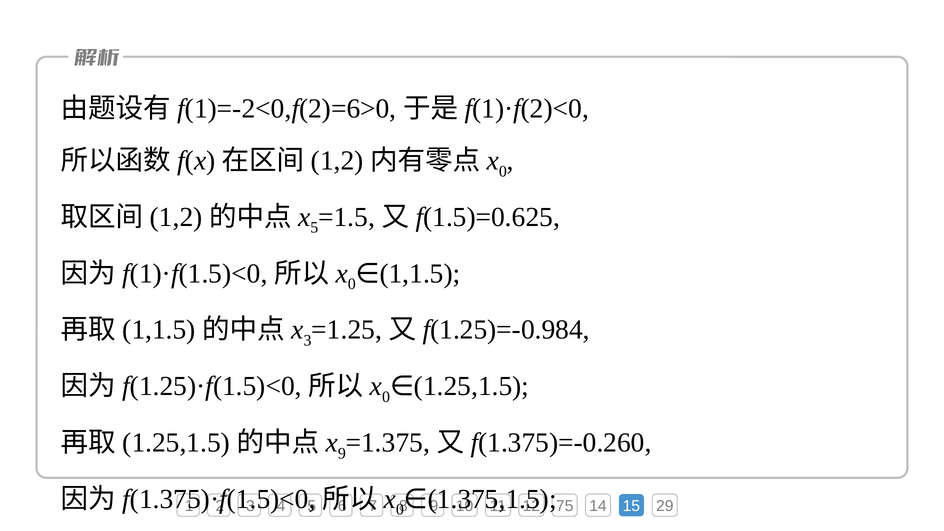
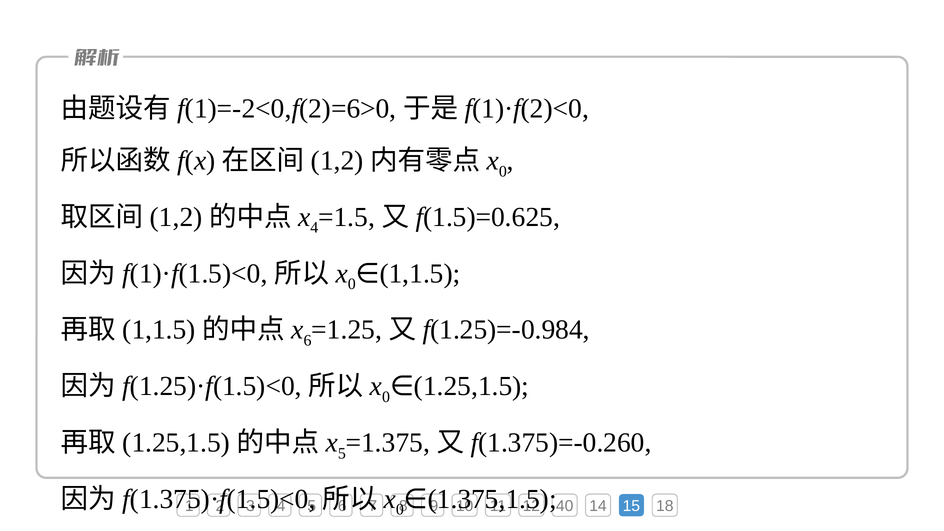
5 at (314, 228): 5 -> 4
3 at (308, 341): 3 -> 6
9 at (342, 453): 9 -> 5
75: 75 -> 40
29: 29 -> 18
